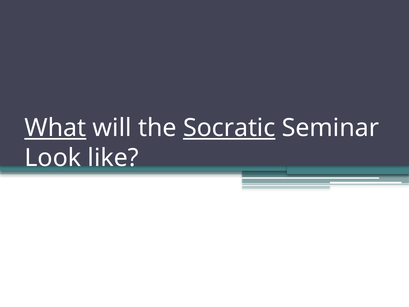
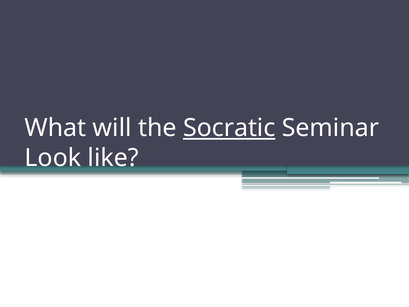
What underline: present -> none
